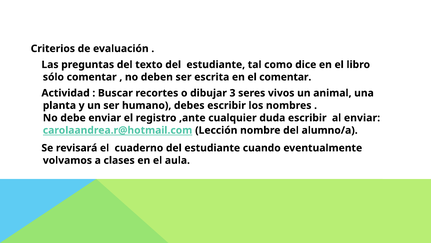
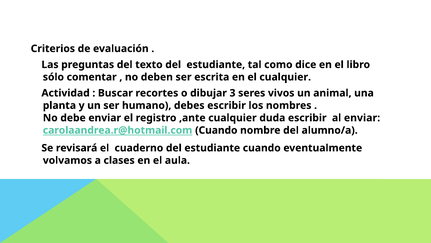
el comentar: comentar -> cualquier
carolaandrea.r@hotmail.com Lección: Lección -> Cuando
